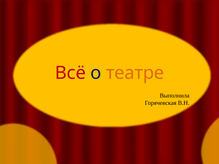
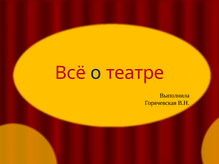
театре colour: orange -> red
